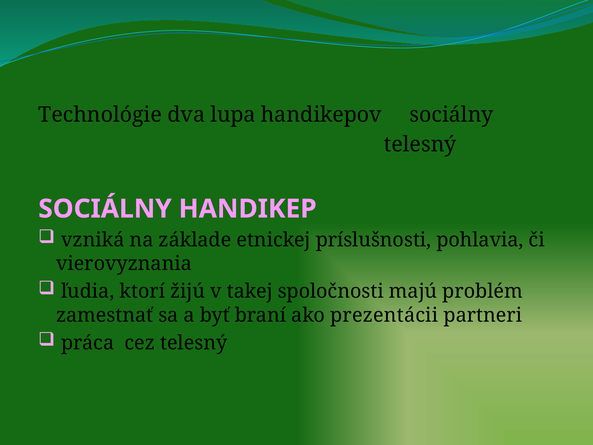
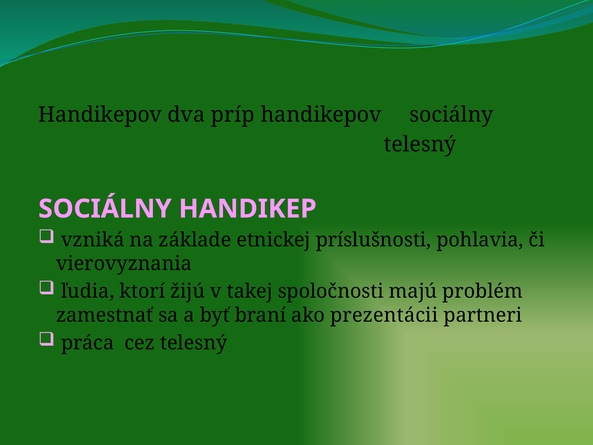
Technológie at (100, 115): Technológie -> Handikepov
lupa: lupa -> príp
